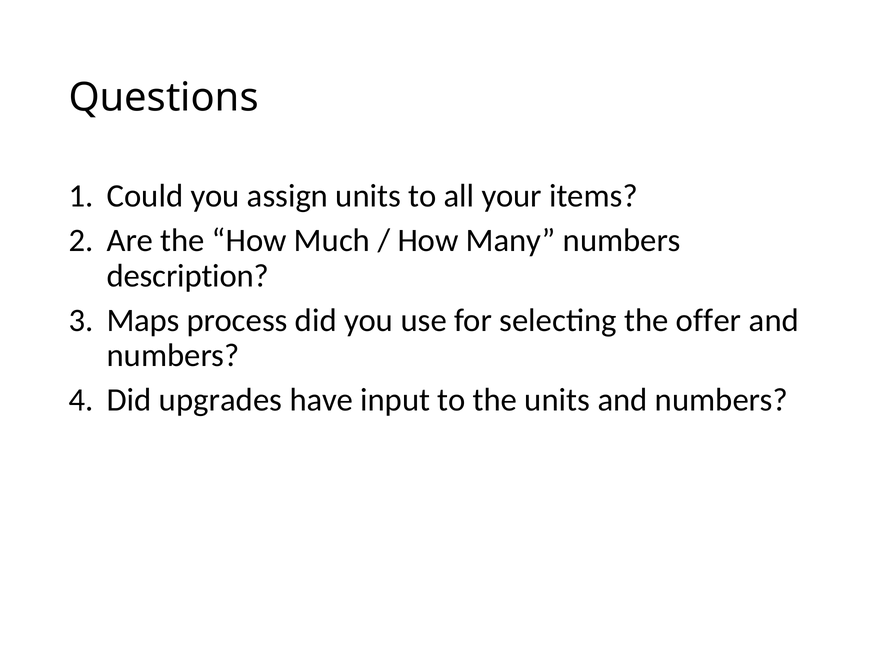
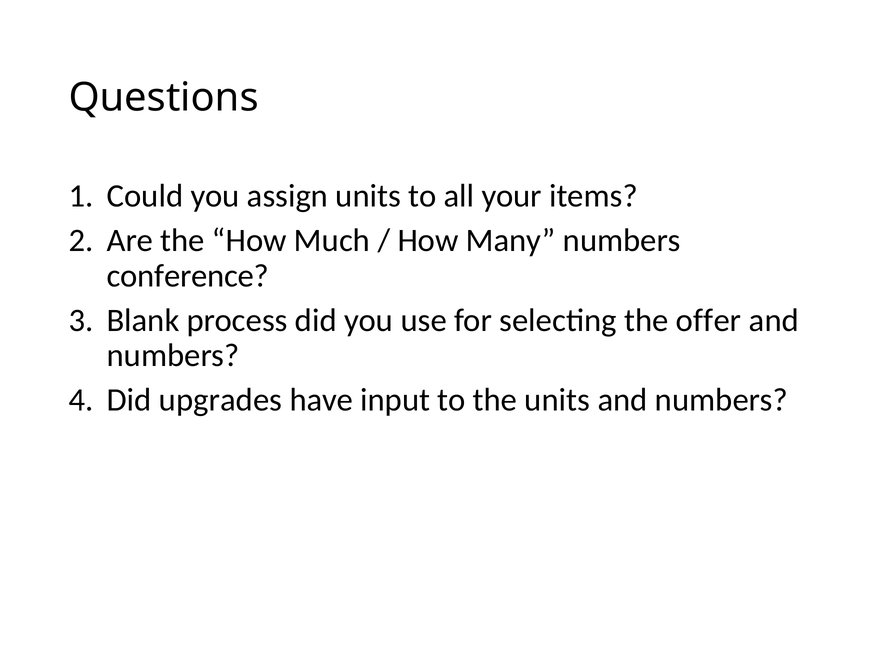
description: description -> conference
Maps: Maps -> Blank
